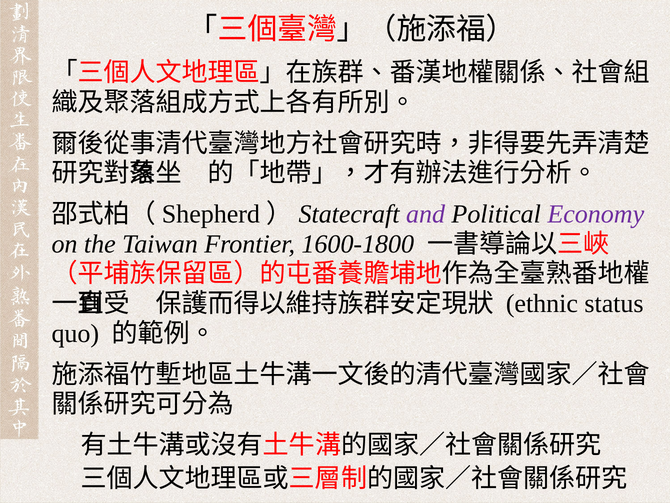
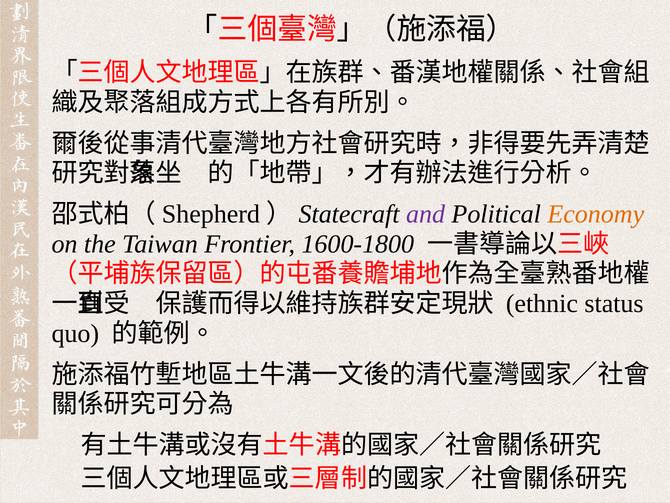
Economy colour: purple -> orange
